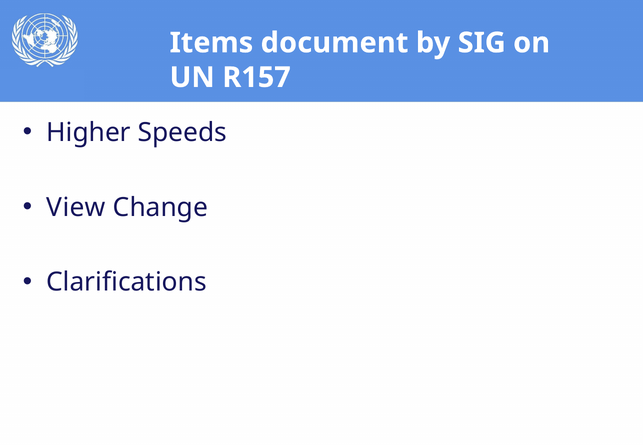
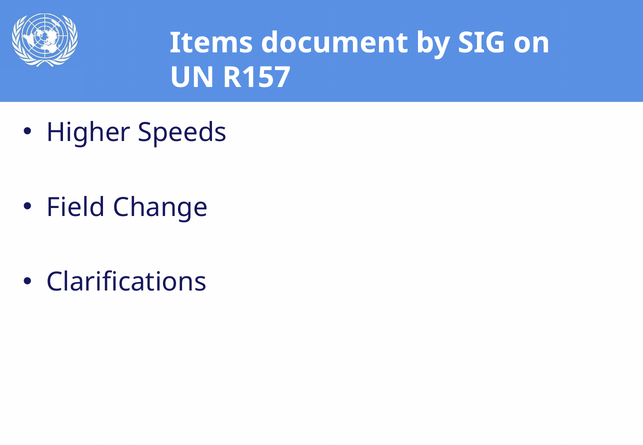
View: View -> Field
